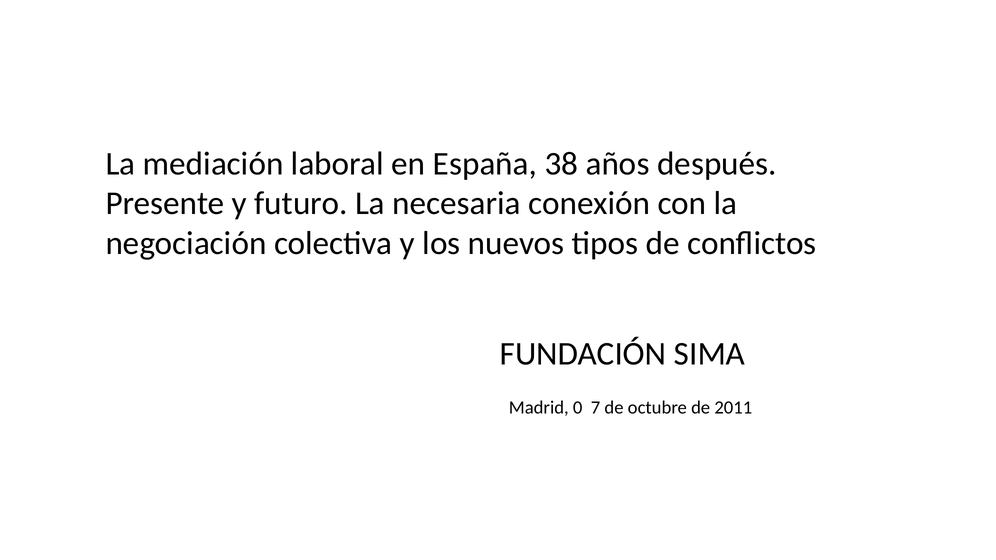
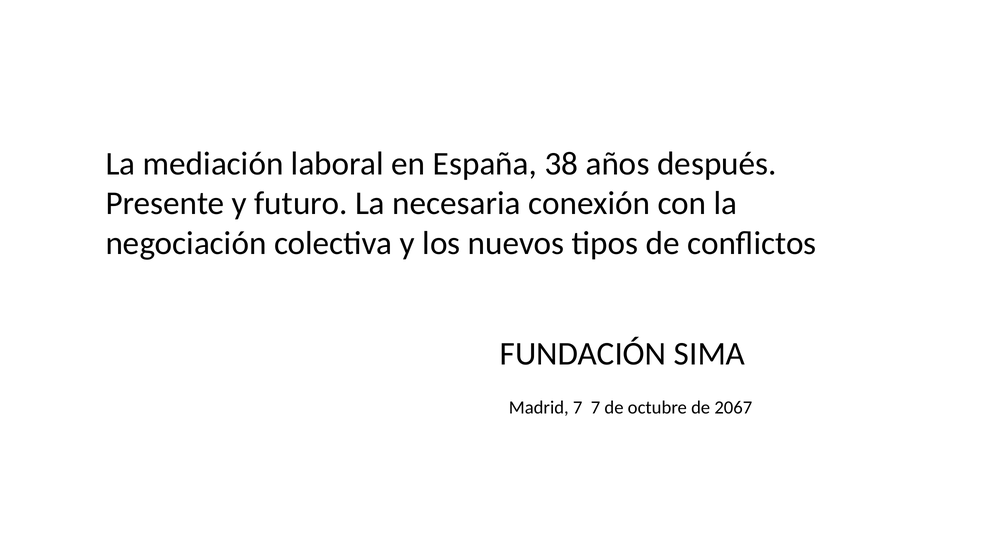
Madrid 0: 0 -> 7
2011: 2011 -> 2067
